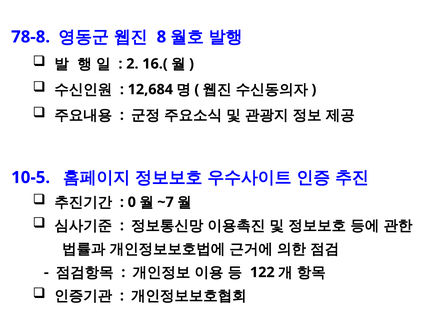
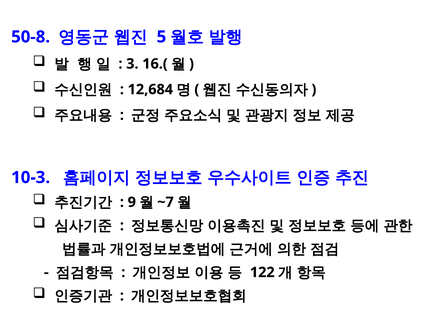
78-8: 78-8 -> 50-8
8: 8 -> 5
2: 2 -> 3
10-5: 10-5 -> 10-3
0: 0 -> 9
